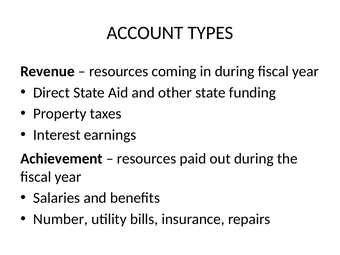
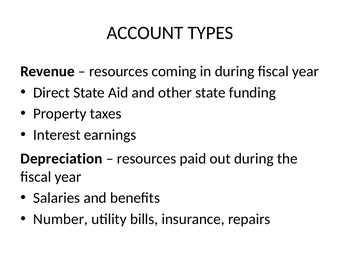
Achievement: Achievement -> Depreciation
